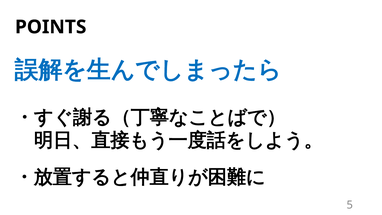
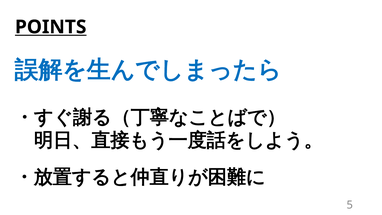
POINTS underline: none -> present
